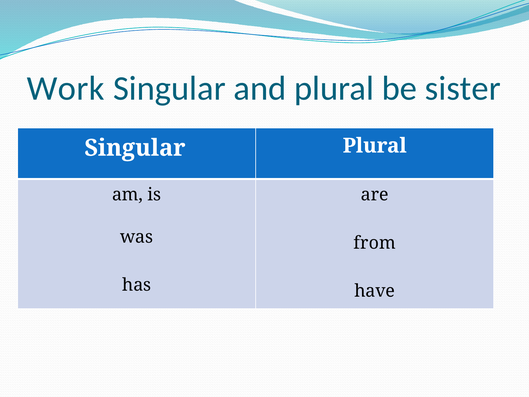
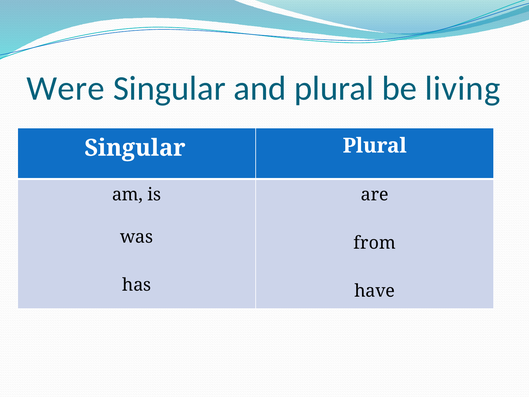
Work: Work -> Were
sister: sister -> living
